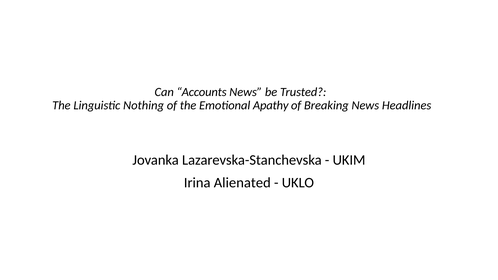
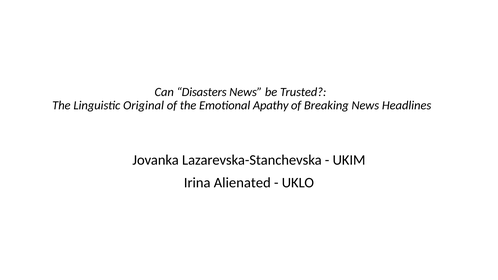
Accounts: Accounts -> Disasters
Nothing: Nothing -> Original
